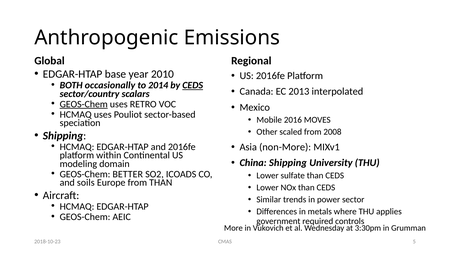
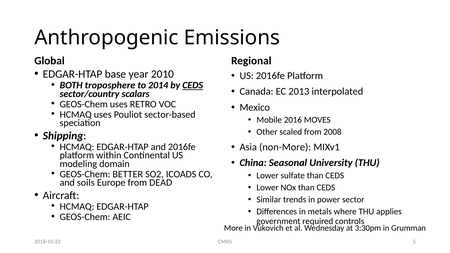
occasionally: occasionally -> troposphere
GEOS-Chem at (84, 104) underline: present -> none
China Shipping: Shipping -> Seasonal
from THAN: THAN -> DEAD
